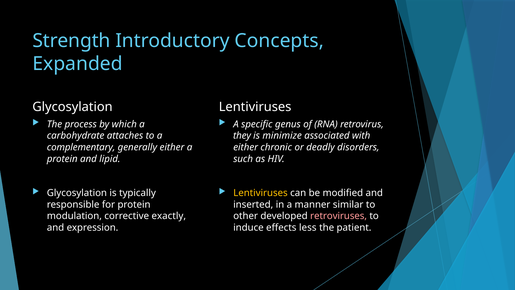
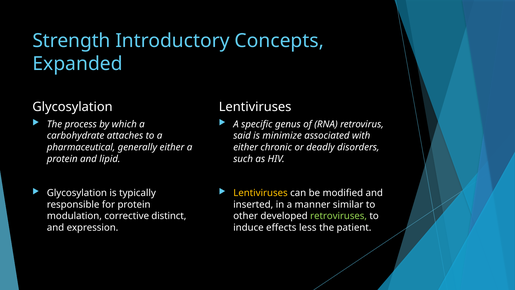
they: they -> said
complementary: complementary -> pharmaceutical
exactly: exactly -> distinct
retroviruses colour: pink -> light green
